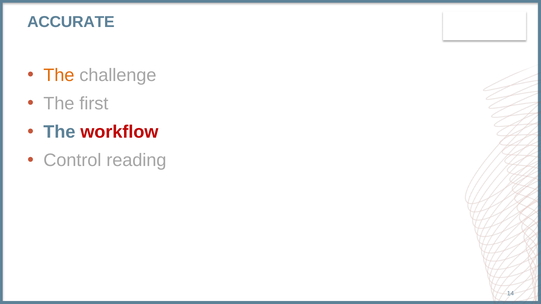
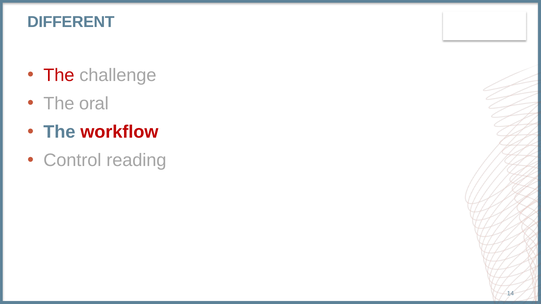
ACCURATE: ACCURATE -> DIFFERENT
The at (59, 75) colour: orange -> red
first: first -> oral
